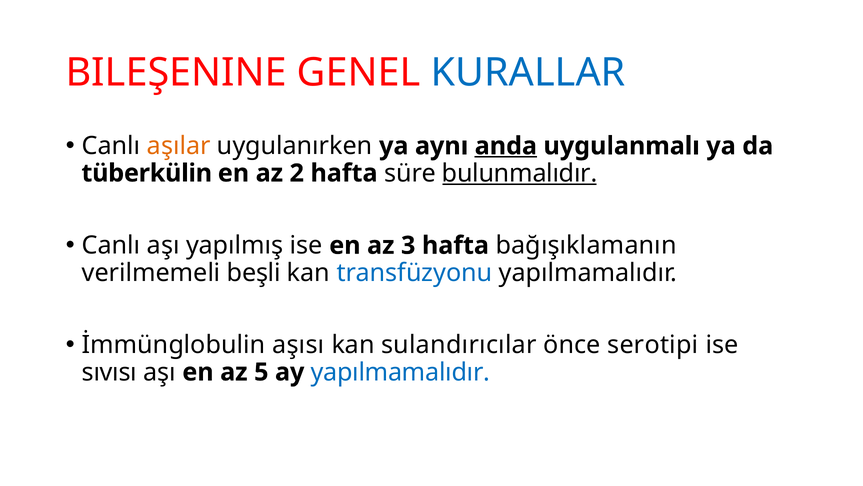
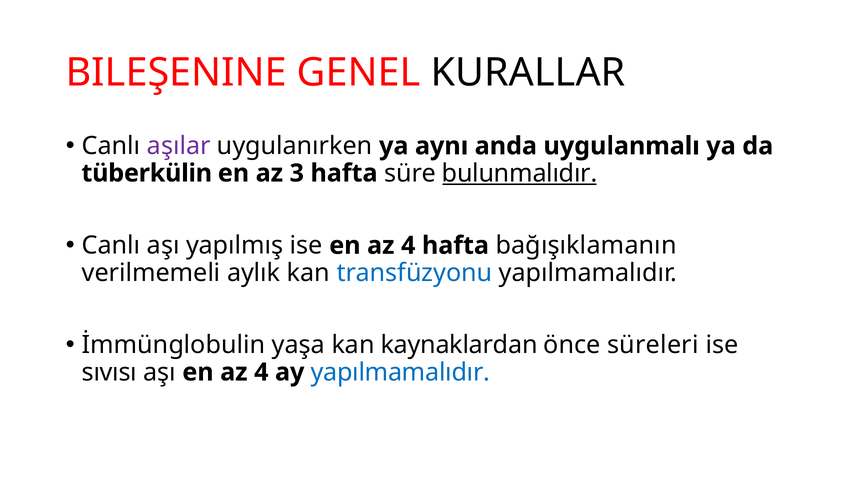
KURALLAR colour: blue -> black
aşılar colour: orange -> purple
anda underline: present -> none
2: 2 -> 3
ise en az 3: 3 -> 4
beşli: beşli -> aylık
aşısı: aşısı -> yaşa
sulandırıcılar: sulandırıcılar -> kaynaklardan
serotipi: serotipi -> süreleri
aşı en az 5: 5 -> 4
